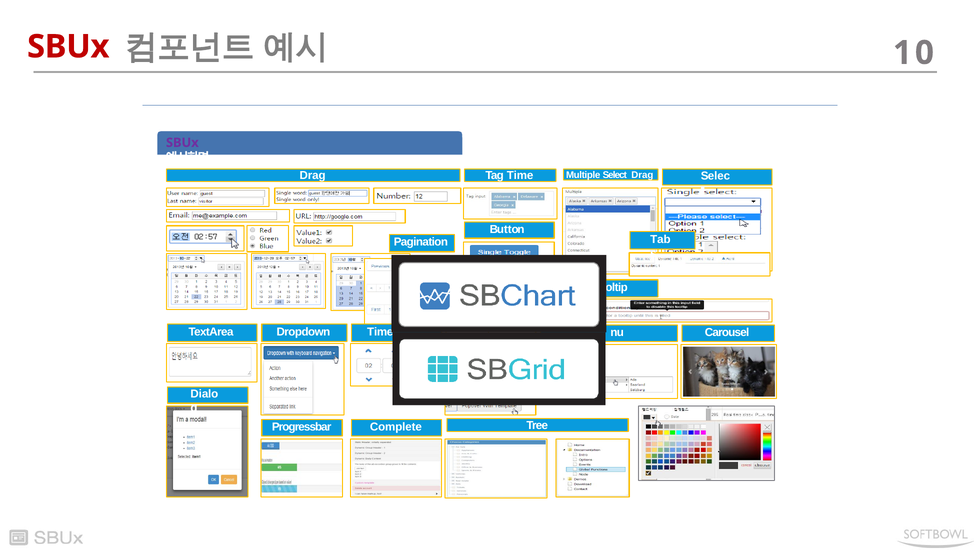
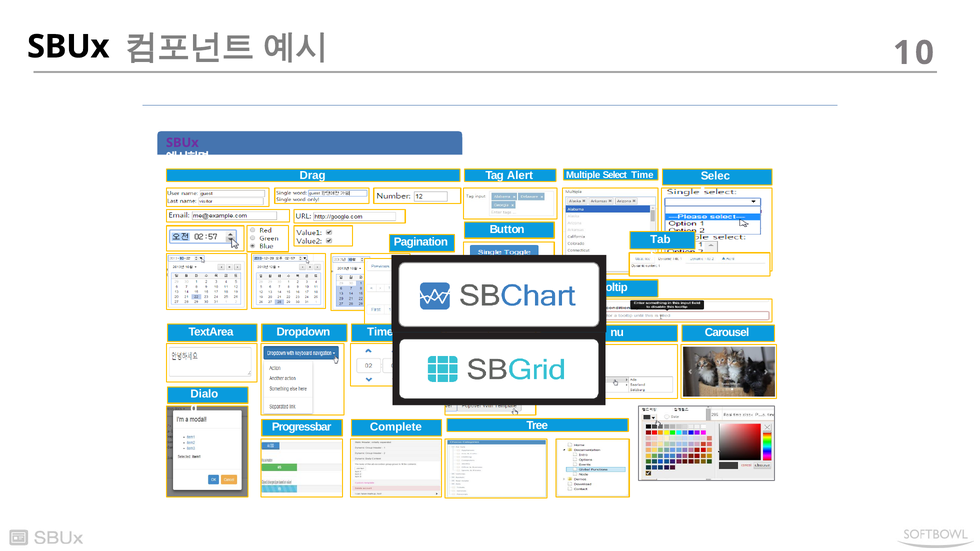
SBUx at (68, 47) colour: red -> black
Tag Time: Time -> Alert
Select Drag: Drag -> Time
